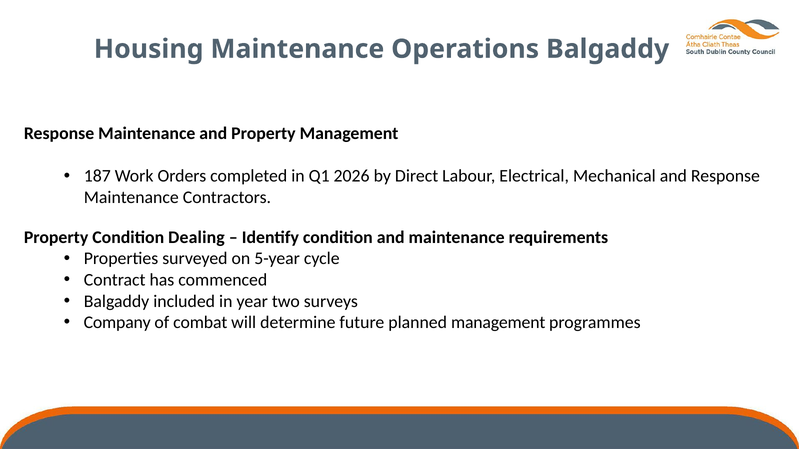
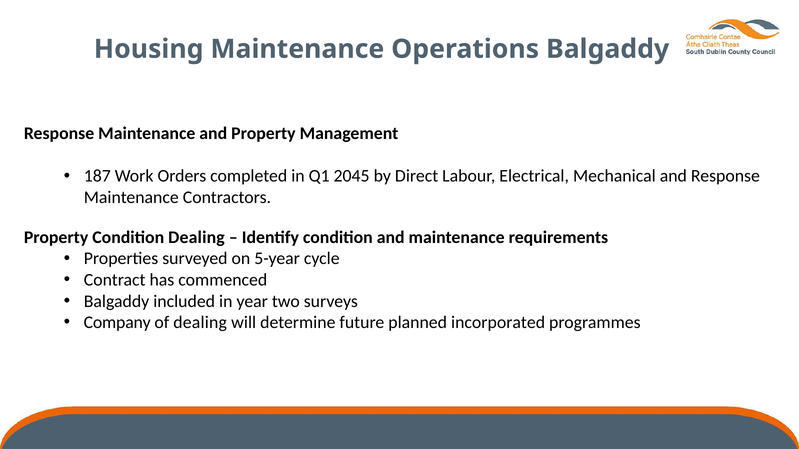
2026: 2026 -> 2045
of combat: combat -> dealing
planned management: management -> incorporated
